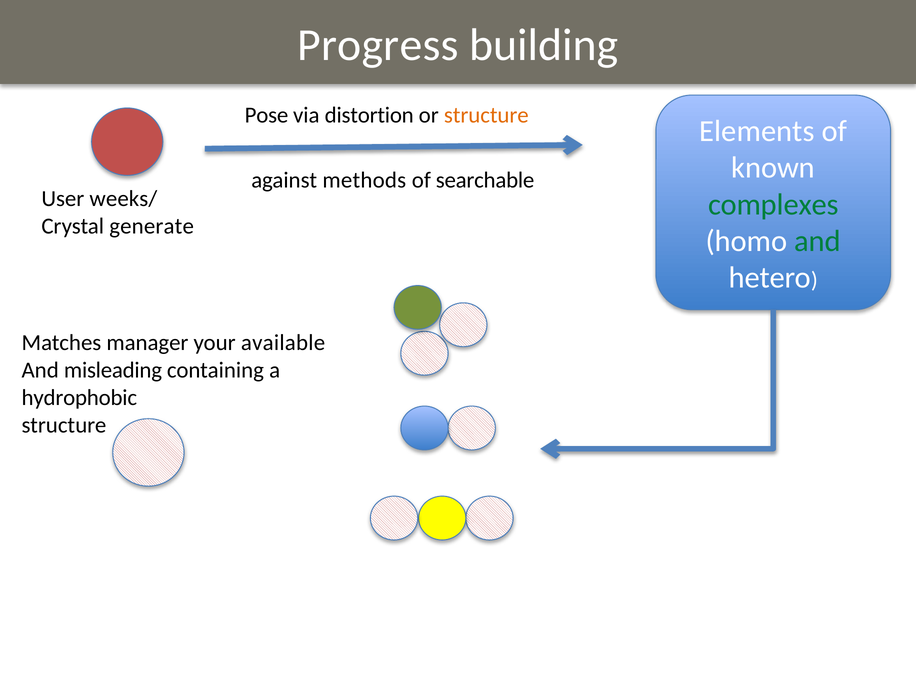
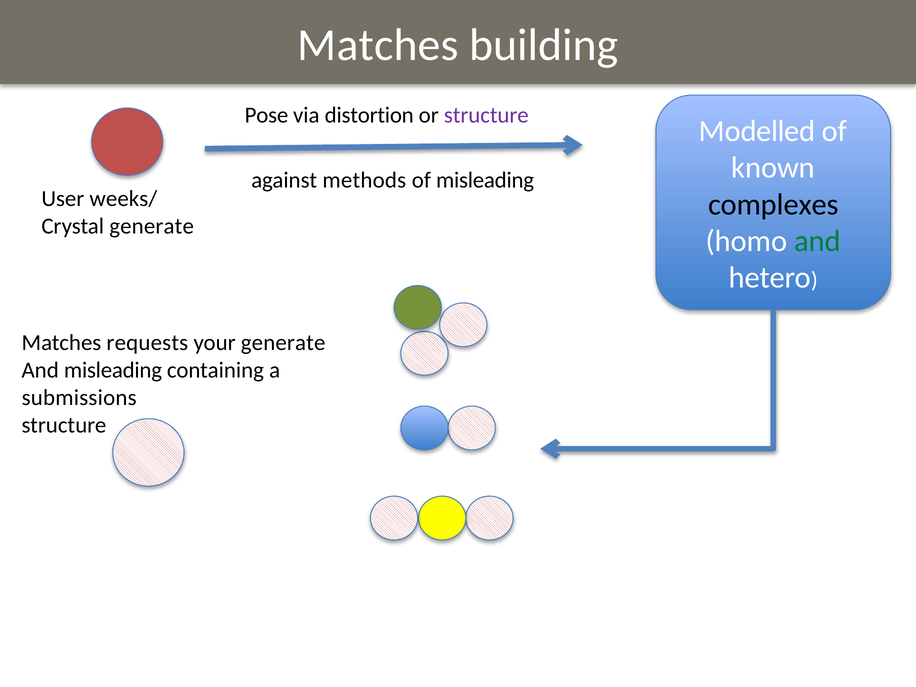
Progress at (378, 45): Progress -> Matches
structure at (486, 115) colour: orange -> purple
Elements: Elements -> Modelled
of searchable: searchable -> misleading
complexes colour: green -> black
manager: manager -> requests
your available: available -> generate
hydrophobic: hydrophobic -> submissions
